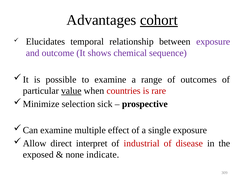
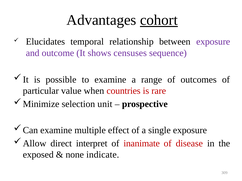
chemical: chemical -> censuses
value underline: present -> none
sick: sick -> unit
industrial: industrial -> inanimate
